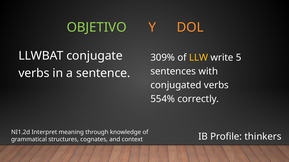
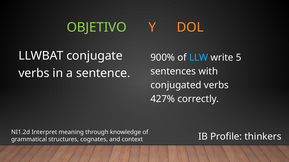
309%: 309% -> 900%
LLW colour: yellow -> light blue
554%: 554% -> 427%
